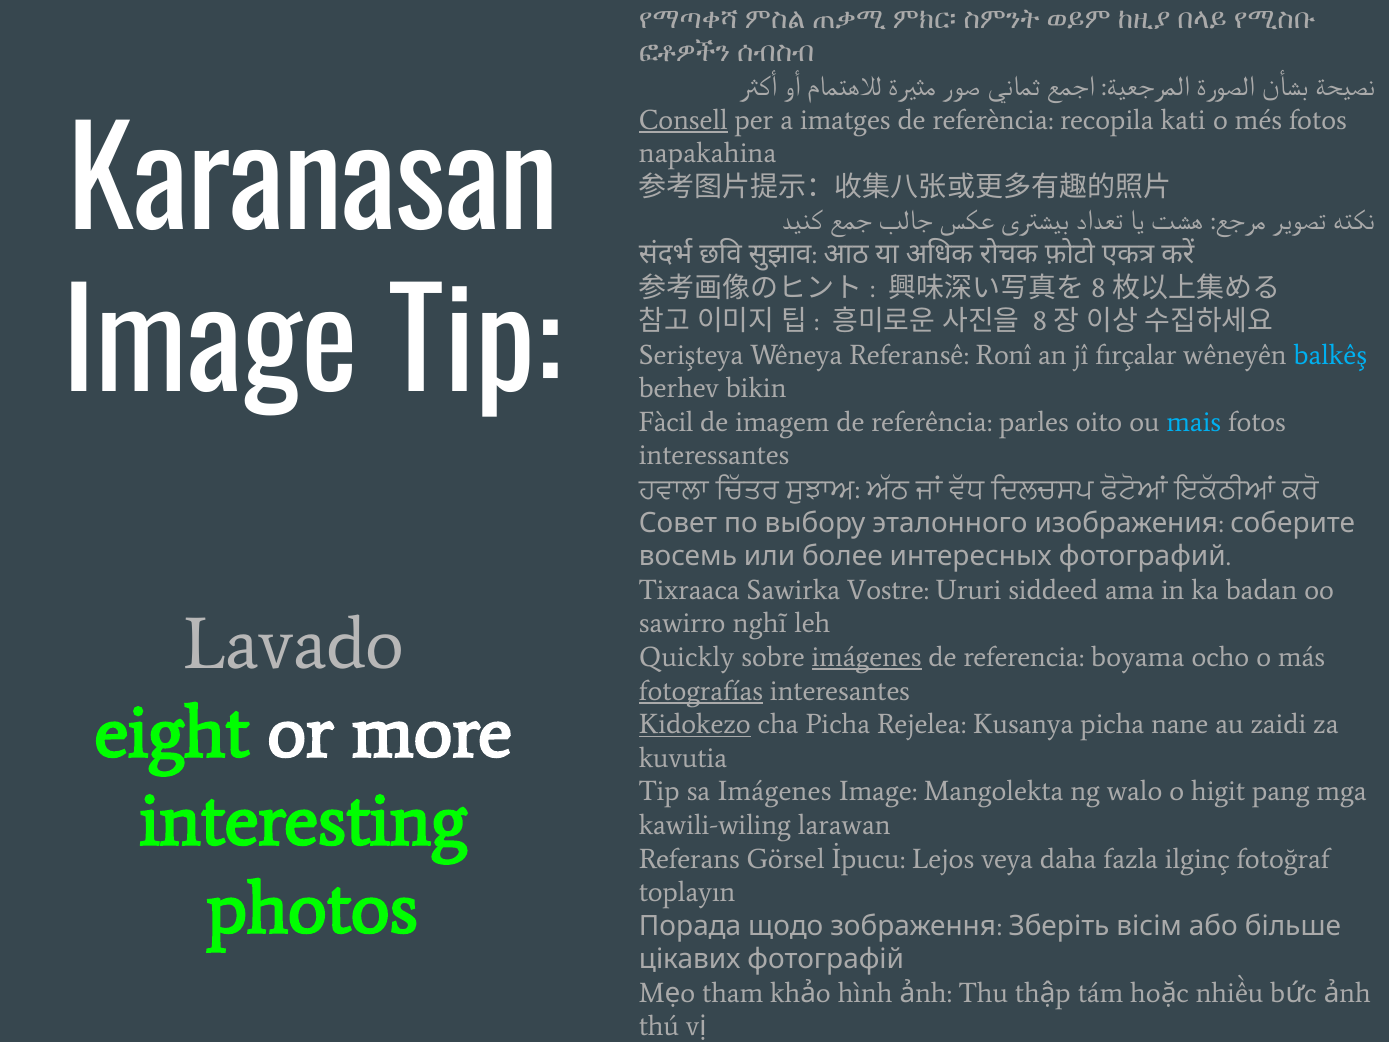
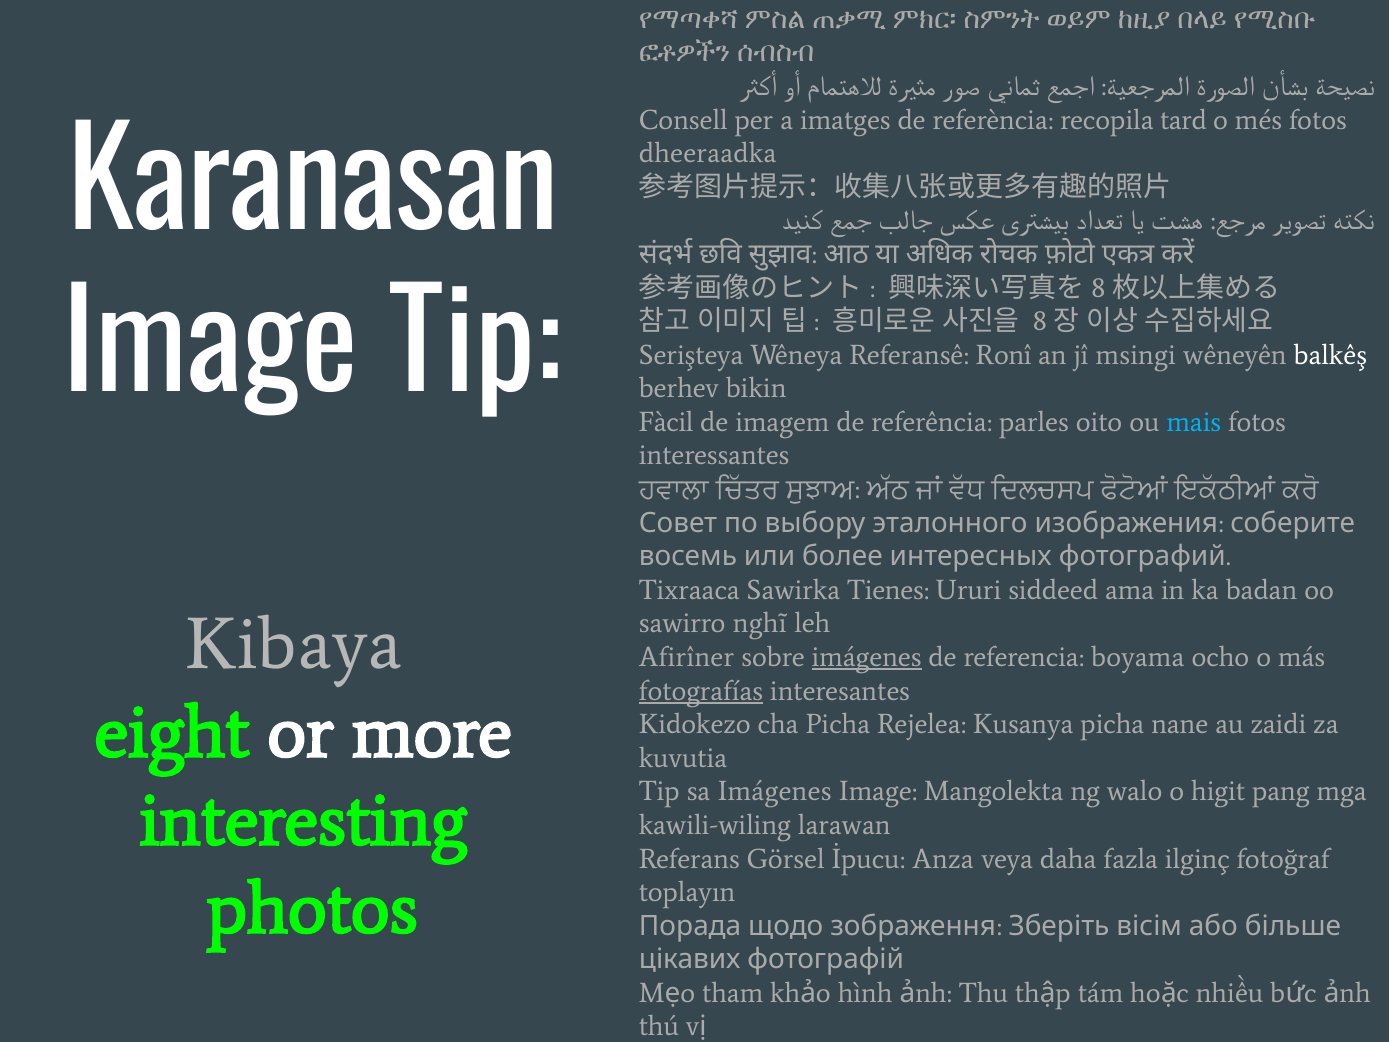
Consell underline: present -> none
kati: kati -> tard
napakahina: napakahina -> dheeraadka
fırçalar: fırçalar -> msingi
balkêş colour: light blue -> white
Vostre: Vostre -> Tienes
Lavado: Lavado -> Kibaya
Quickly: Quickly -> Afirîner
Kidokezo underline: present -> none
Lejos: Lejos -> Anza
